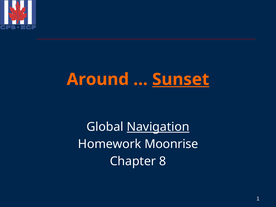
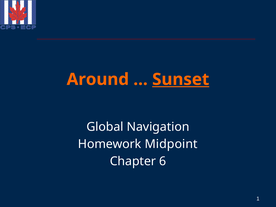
Navigation underline: present -> none
Moonrise: Moonrise -> Midpoint
8: 8 -> 6
